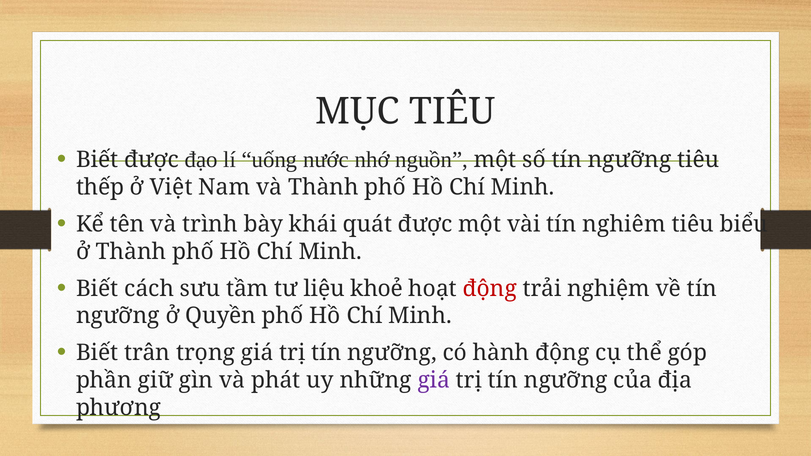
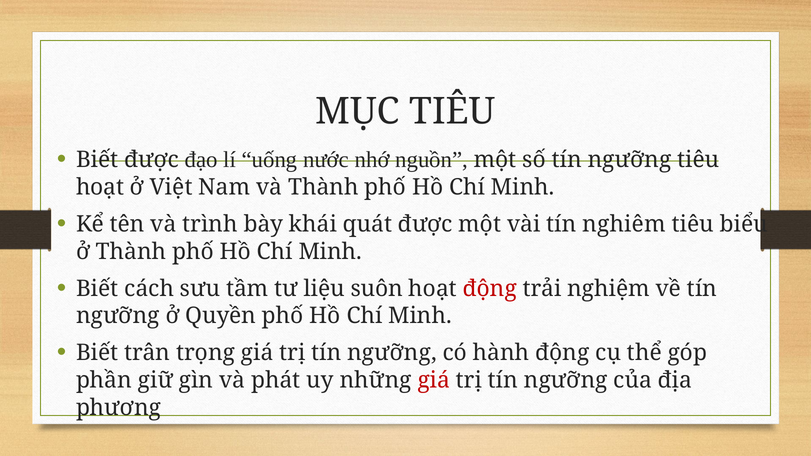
thếp at (100, 187): thếp -> hoạt
khoẻ: khoẻ -> suôn
giá at (434, 380) colour: purple -> red
